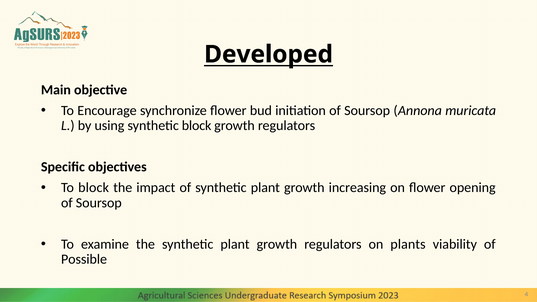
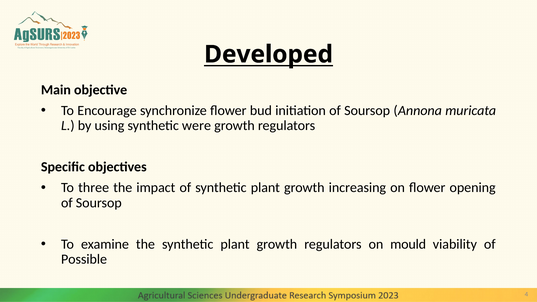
synthetic block: block -> were
To block: block -> three
plants: plants -> mould
